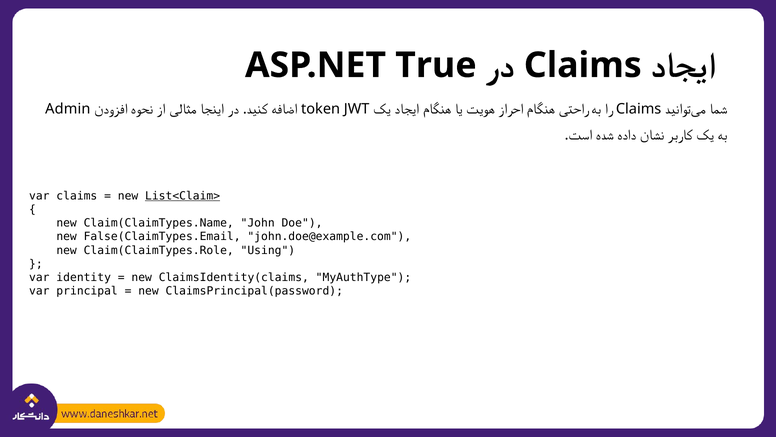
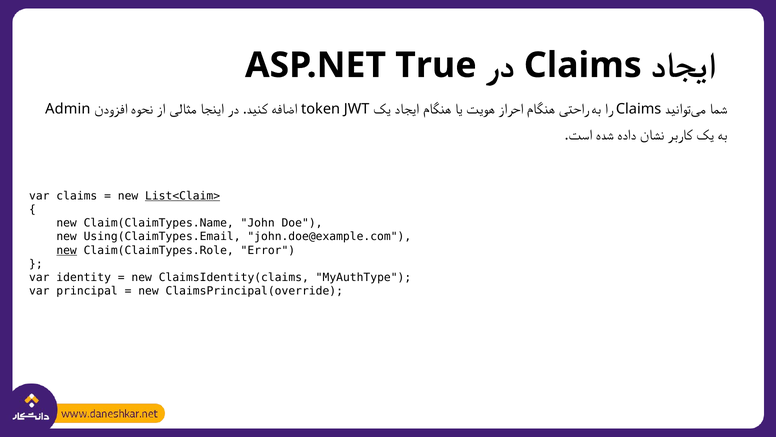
False(ClaimTypes.Email: False(ClaimTypes.Email -> Using(ClaimTypes.Email
new at (67, 250) underline: none -> present
Using: Using -> Error
ClaimsPrincipal(password: ClaimsPrincipal(password -> ClaimsPrincipal(override
